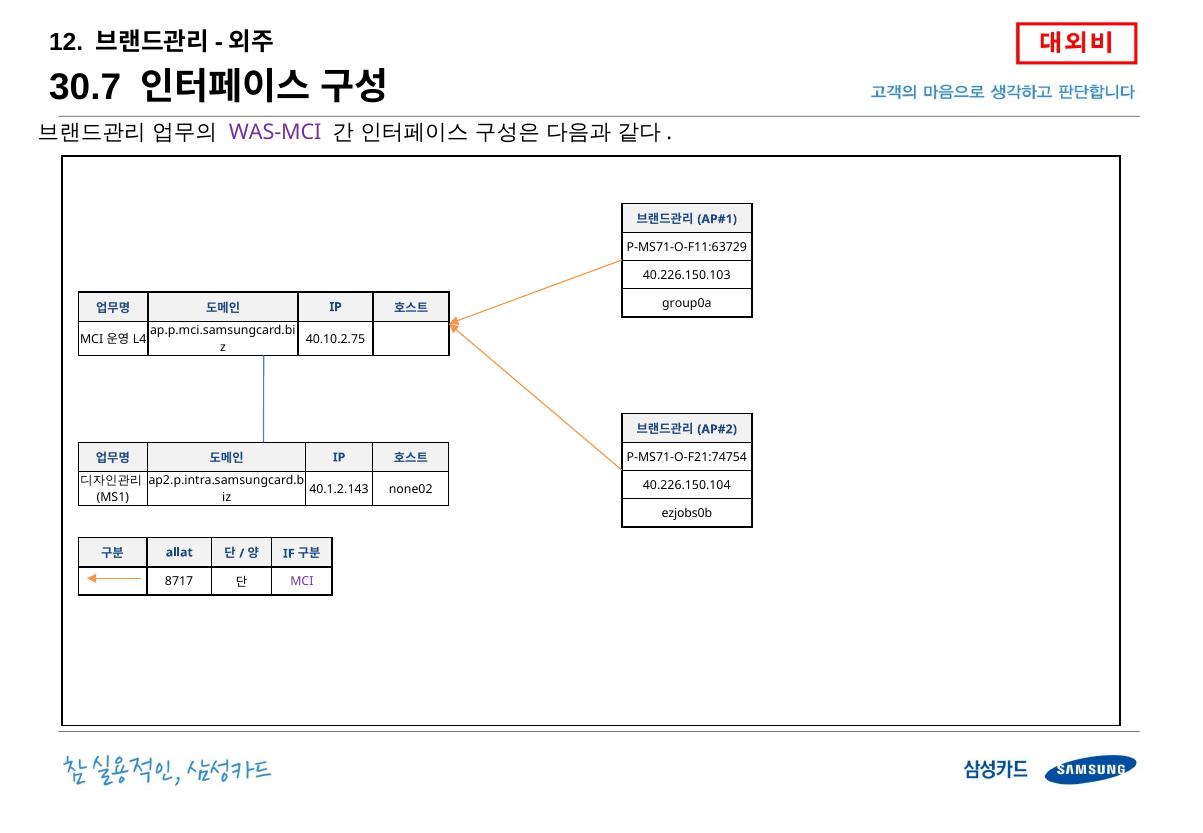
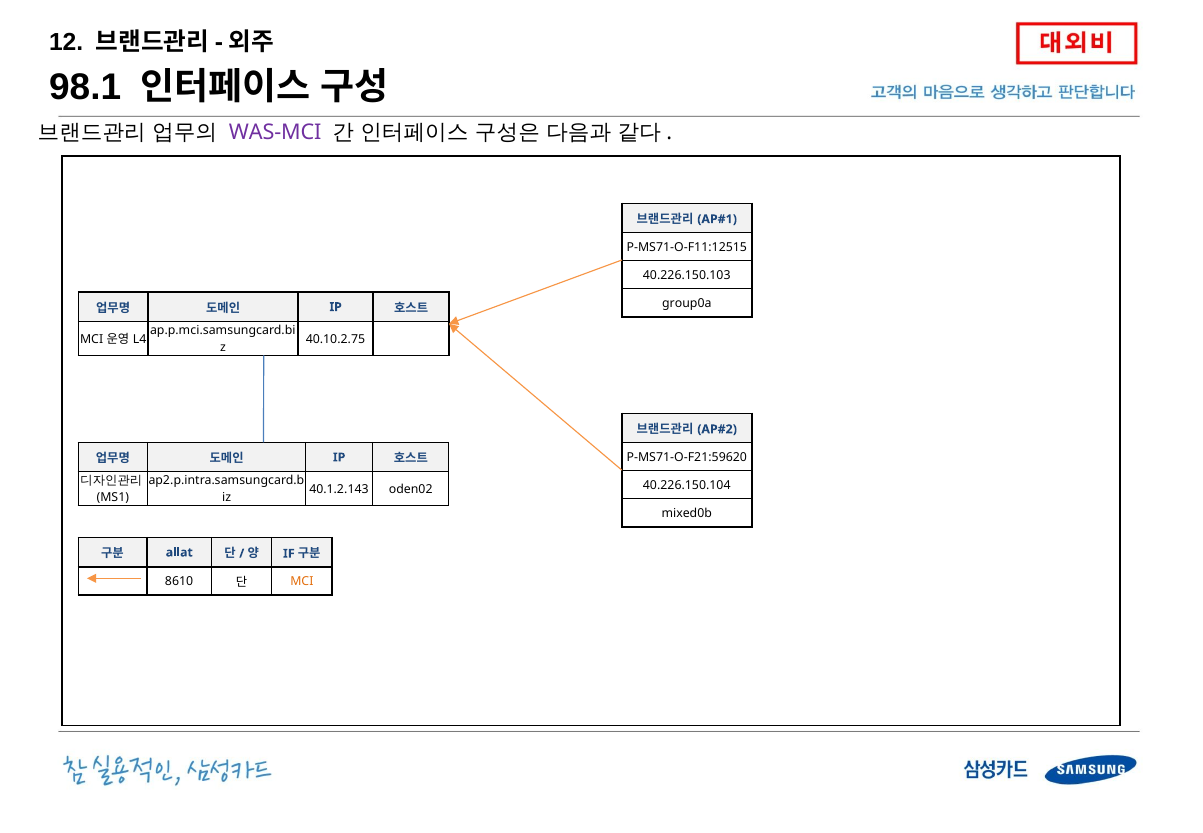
30.7: 30.7 -> 98.1
P-MS71-O-F11:63729: P-MS71-O-F11:63729 -> P-MS71-O-F11:12515
P-MS71-O-F21:74754: P-MS71-O-F21:74754 -> P-MS71-O-F21:59620
none02: none02 -> oden02
ezjobs0b: ezjobs0b -> mixed0b
8717: 8717 -> 8610
MCI at (302, 581) colour: purple -> orange
